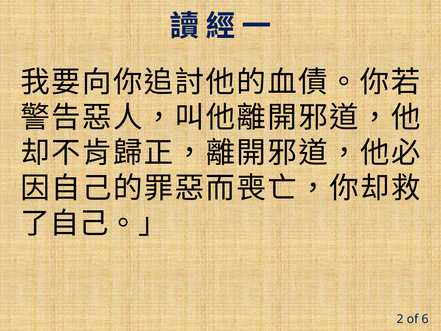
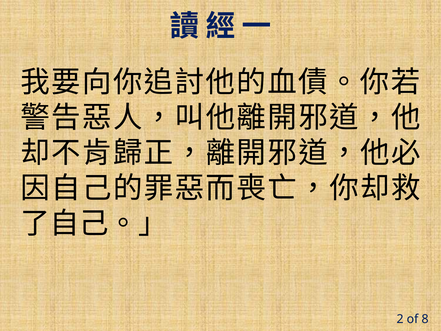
6: 6 -> 8
